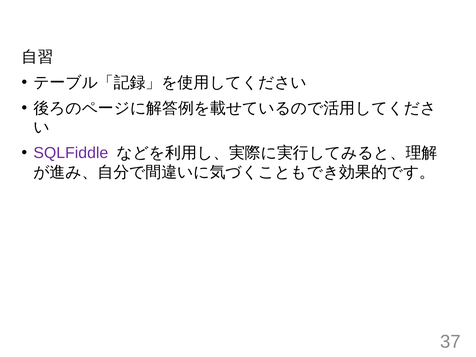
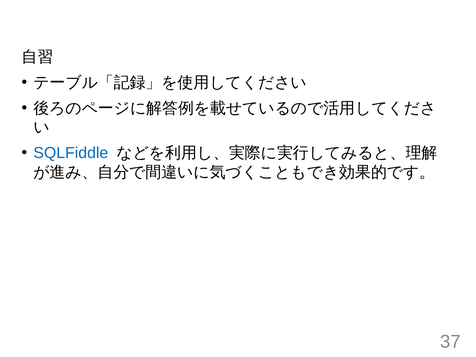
SQLFiddle colour: purple -> blue
